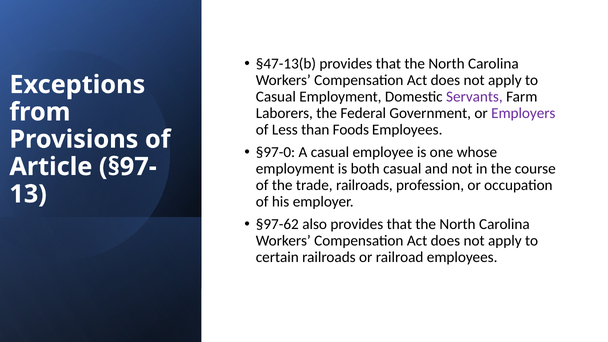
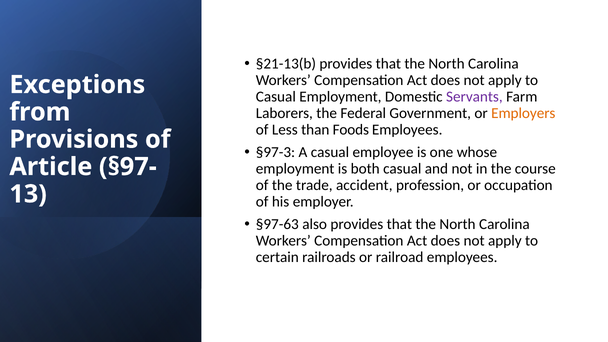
§47-13(b: §47-13(b -> §21-13(b
Employers colour: purple -> orange
§97-0: §97-0 -> §97-3
trade railroads: railroads -> accident
§97-62: §97-62 -> §97-63
